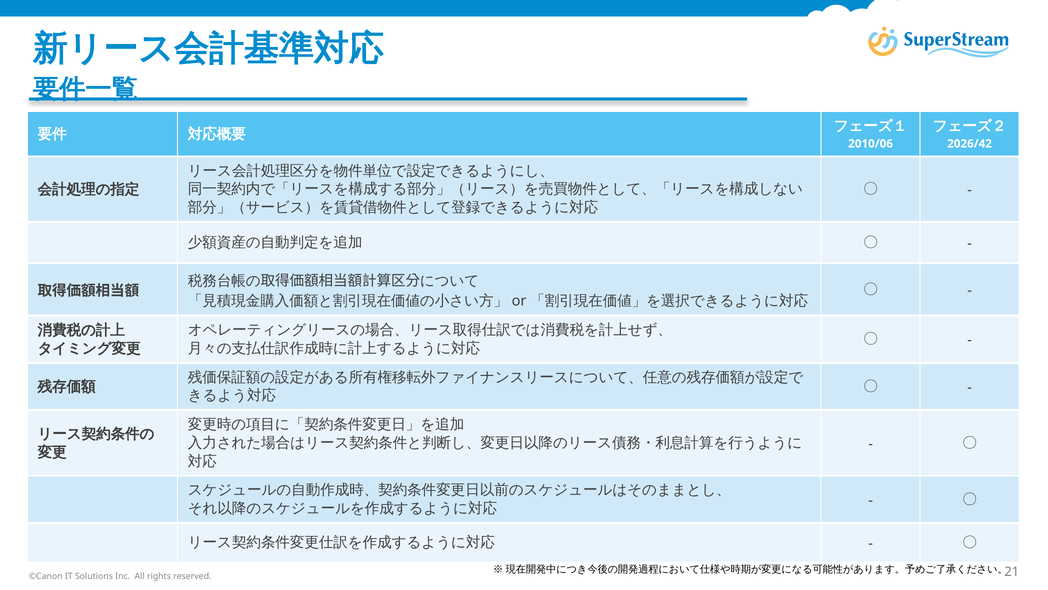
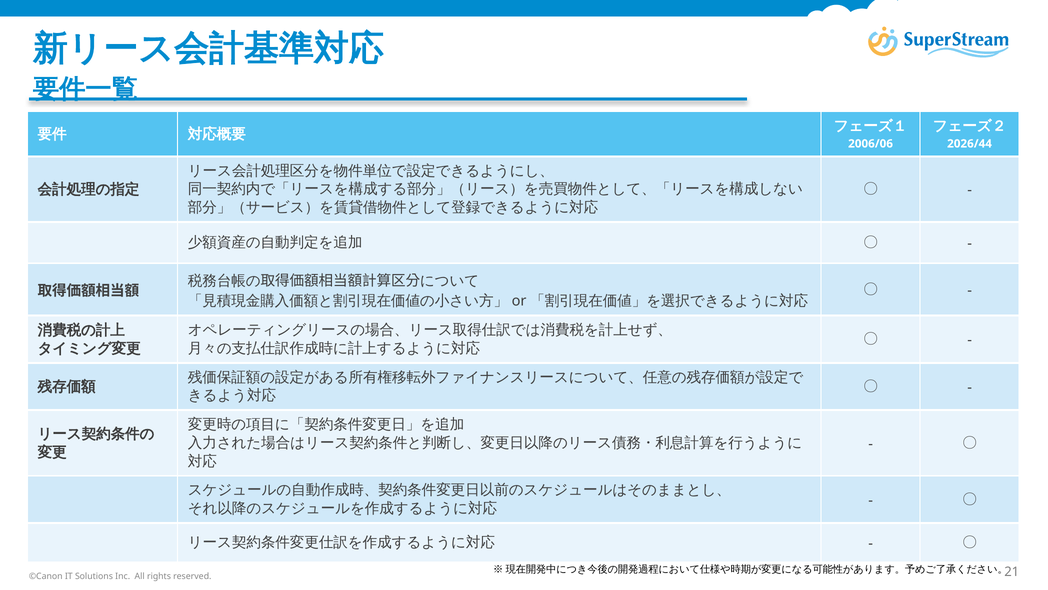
2010/06: 2010/06 -> 2006/06
2026/42: 2026/42 -> 2026/44
